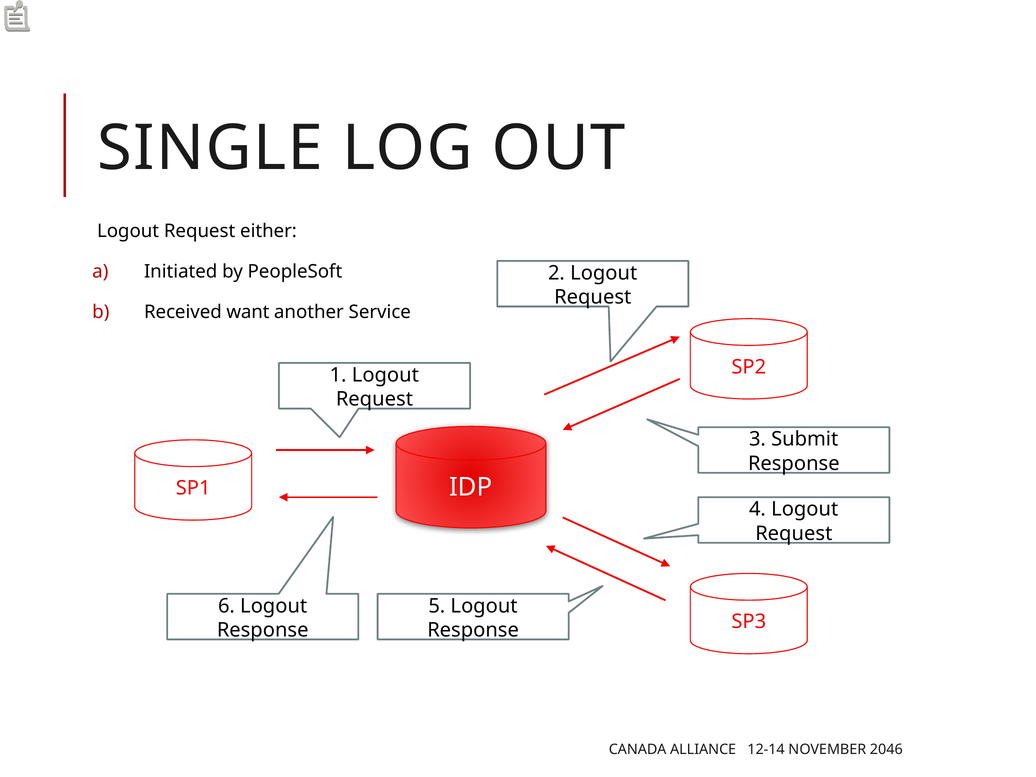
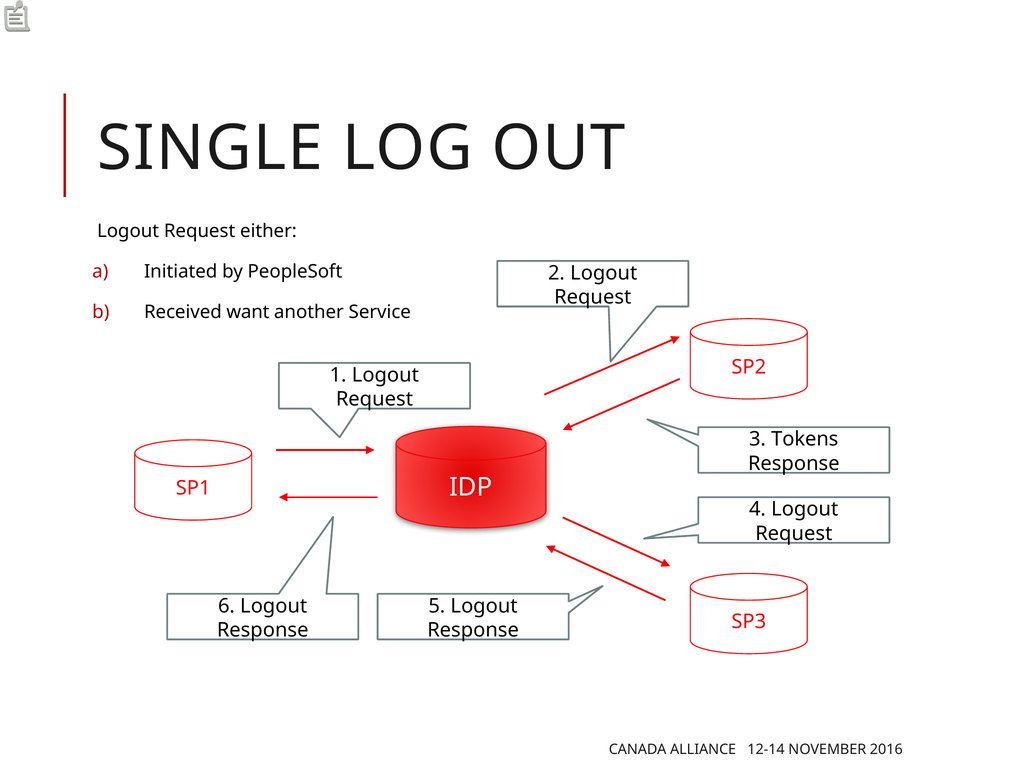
Submit: Submit -> Tokens
2046: 2046 -> 2016
